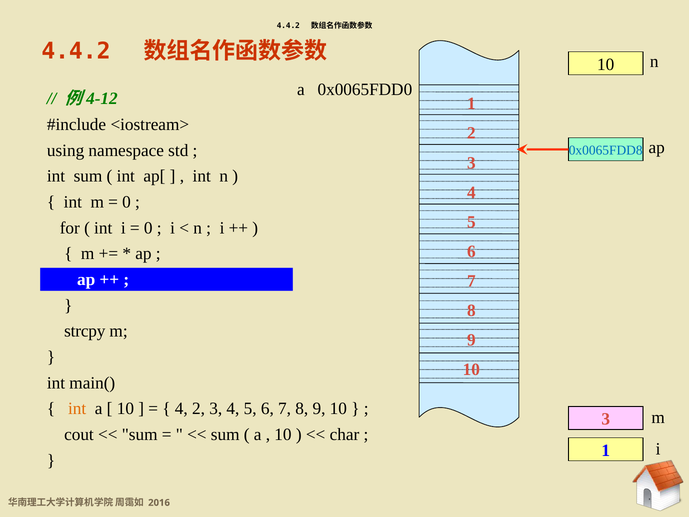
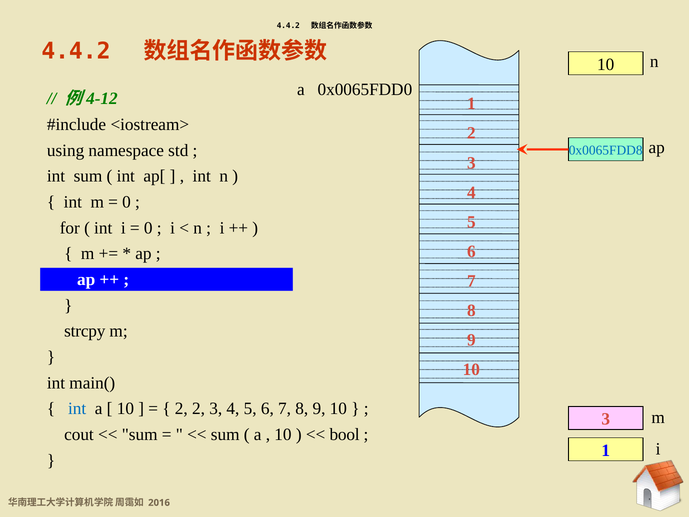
int at (77, 409) colour: orange -> blue
4 at (181, 409): 4 -> 2
char: char -> bool
